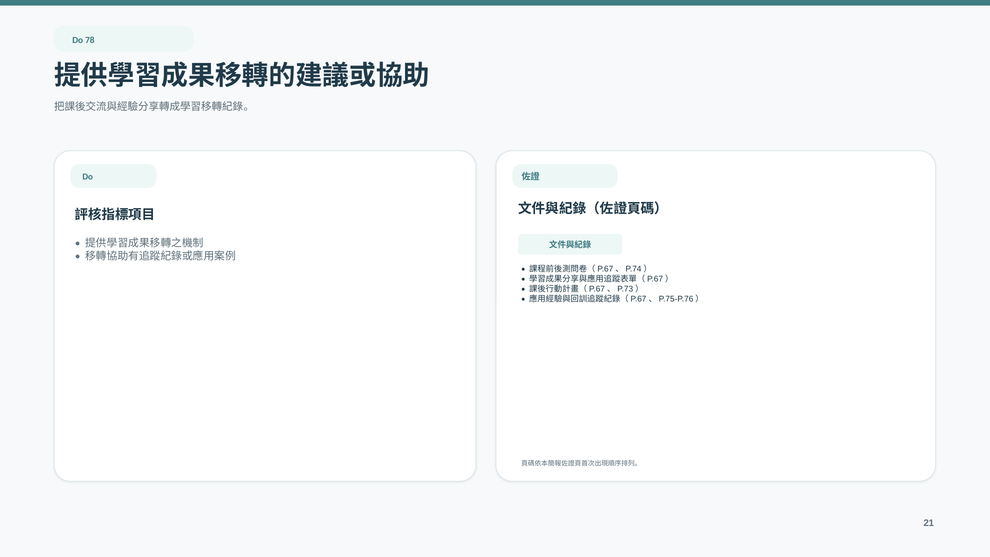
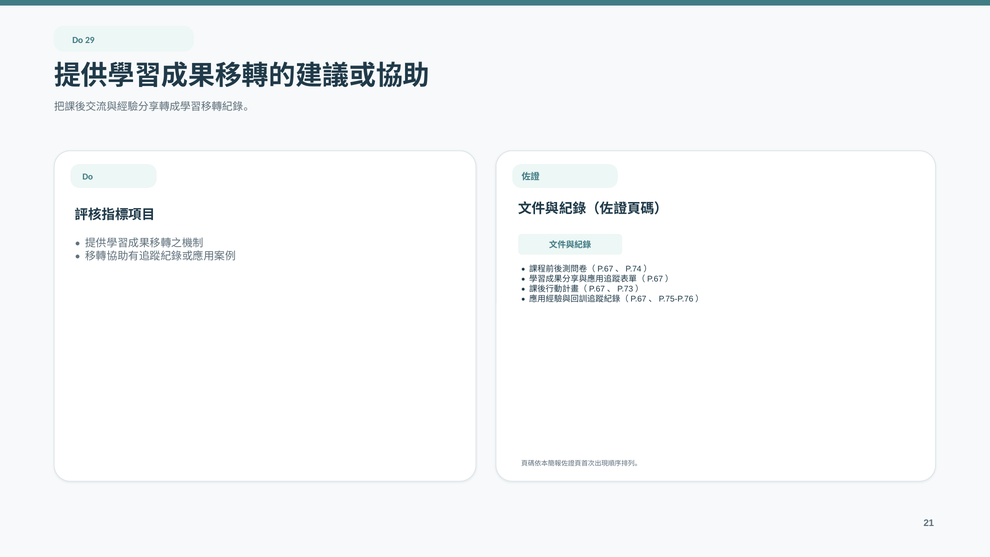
78: 78 -> 29
